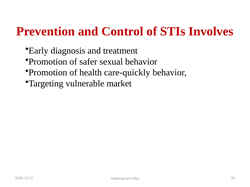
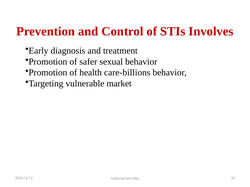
care-quickly: care-quickly -> care-billions
